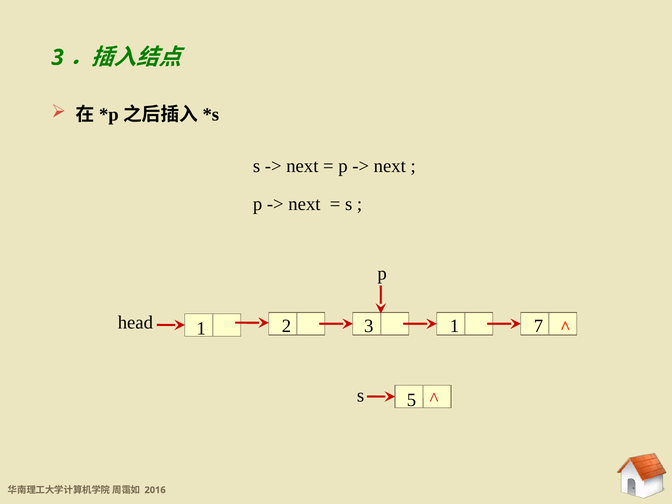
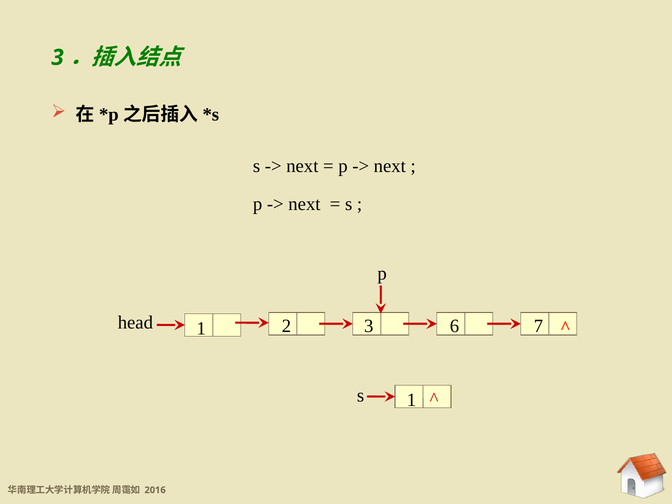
3 1: 1 -> 6
s 5: 5 -> 1
